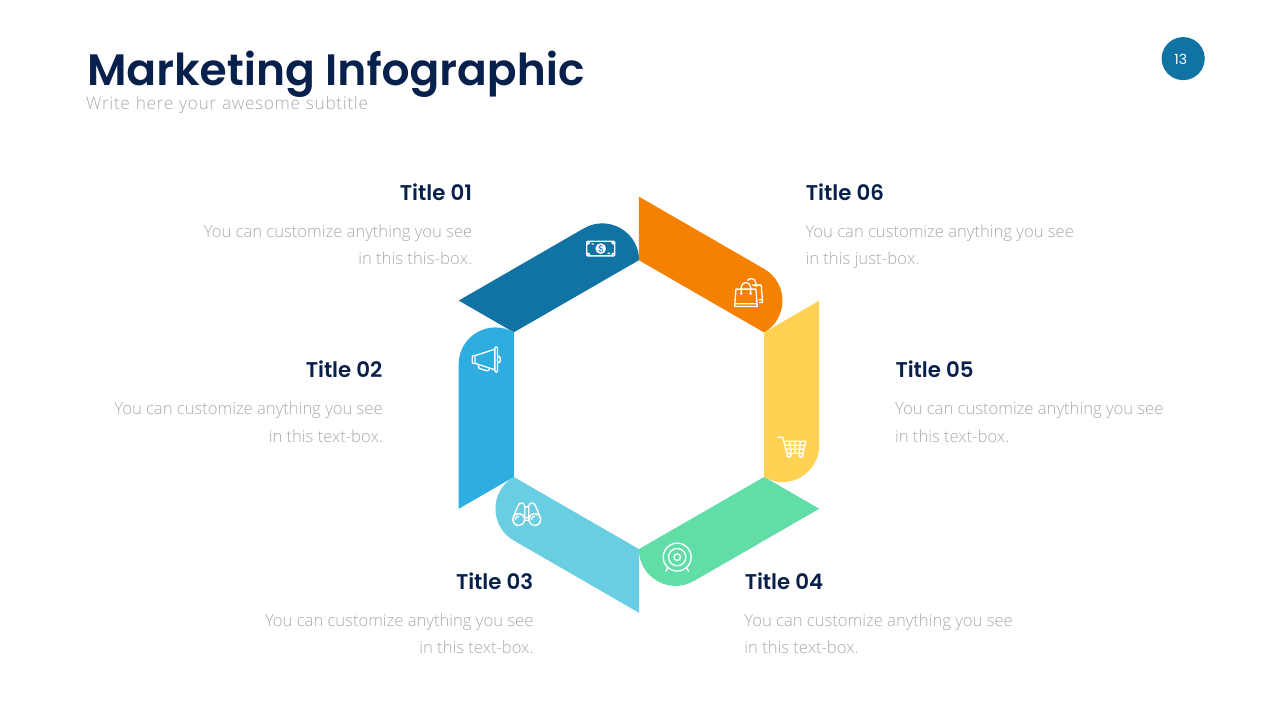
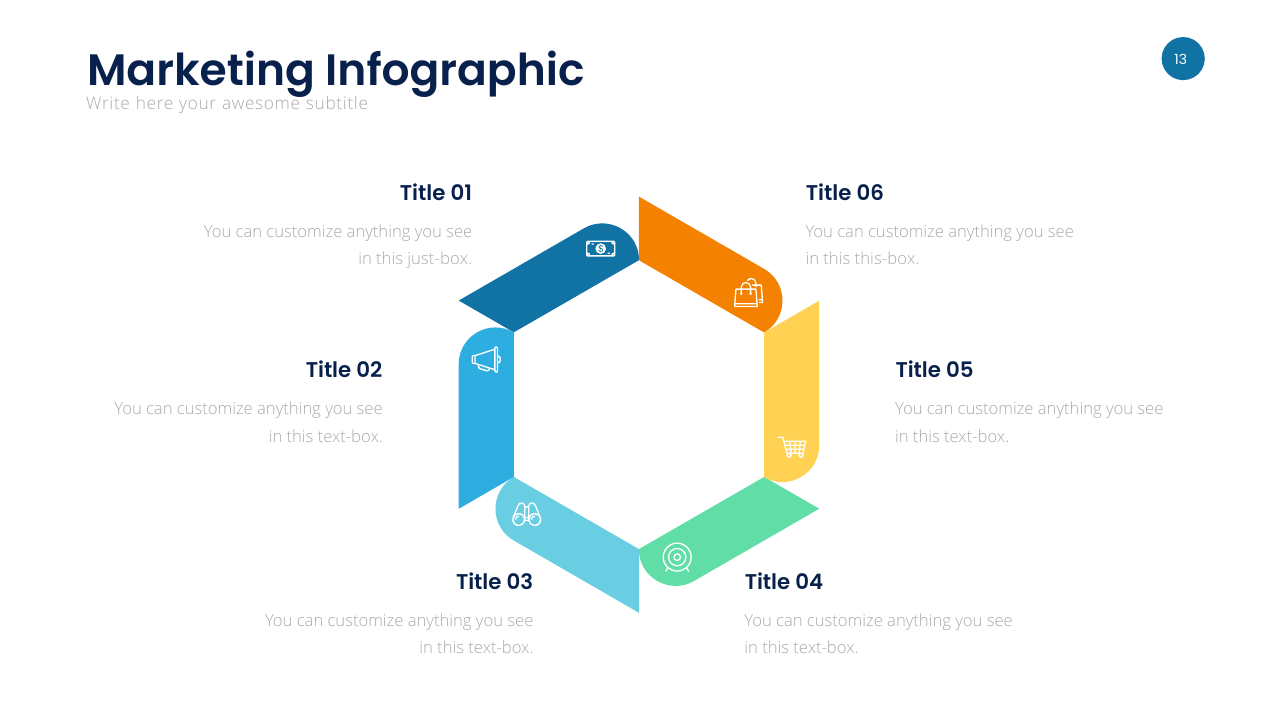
this-box: this-box -> just-box
just-box: just-box -> this-box
